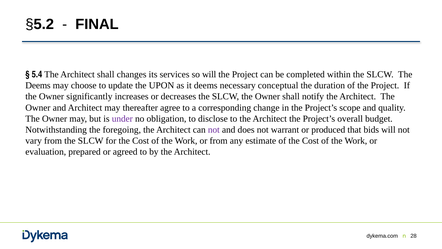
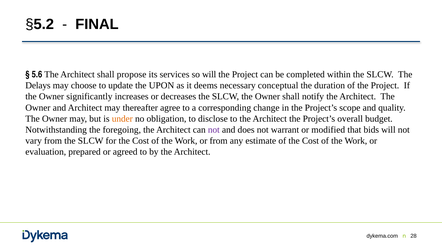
5.4: 5.4 -> 5.6
changes: changes -> propose
Deems at (38, 85): Deems -> Delays
under colour: purple -> orange
produced: produced -> modified
